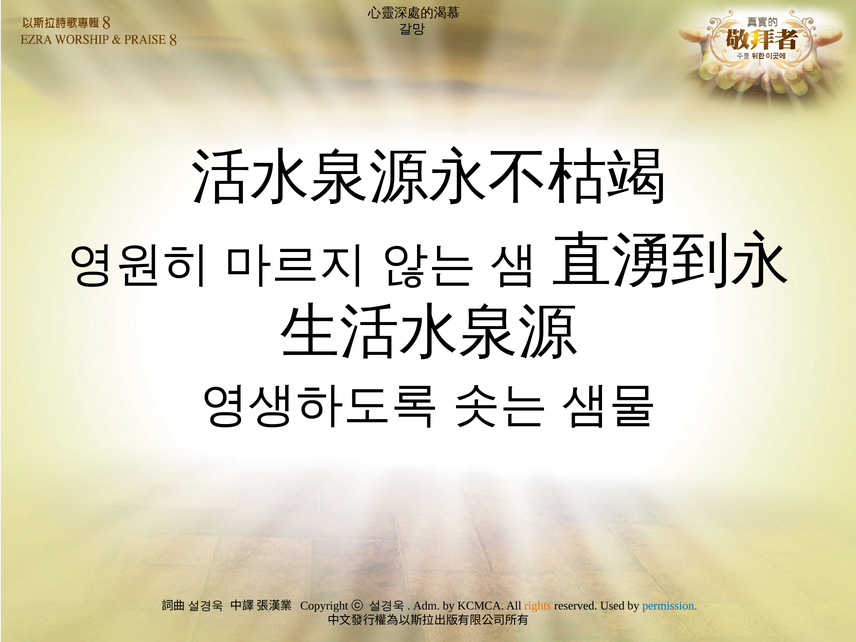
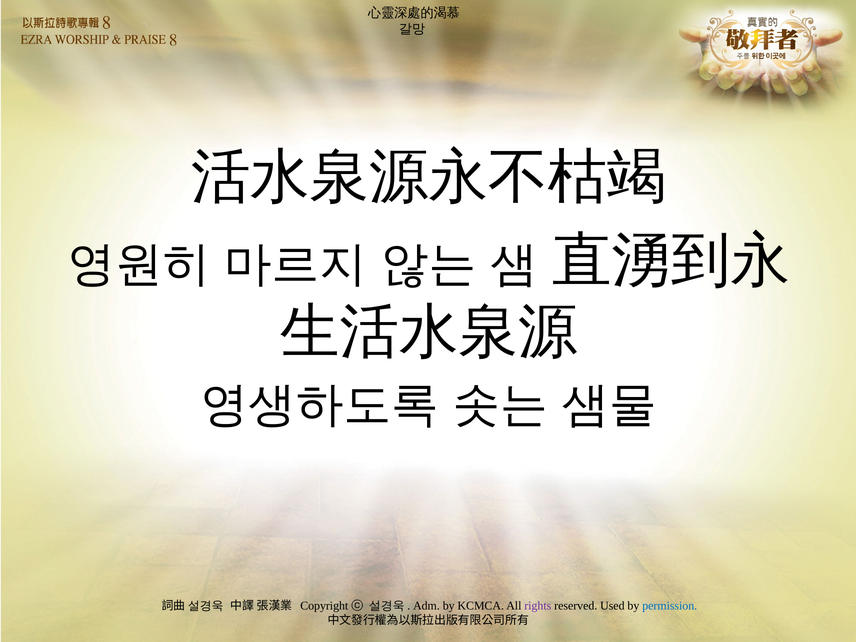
rights colour: orange -> purple
